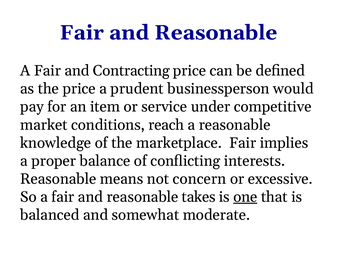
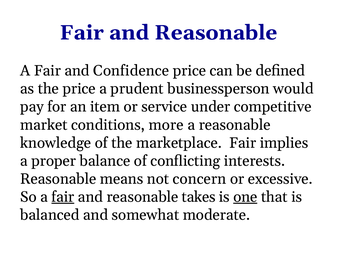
Contracting: Contracting -> Confidence
reach: reach -> more
fair at (63, 197) underline: none -> present
